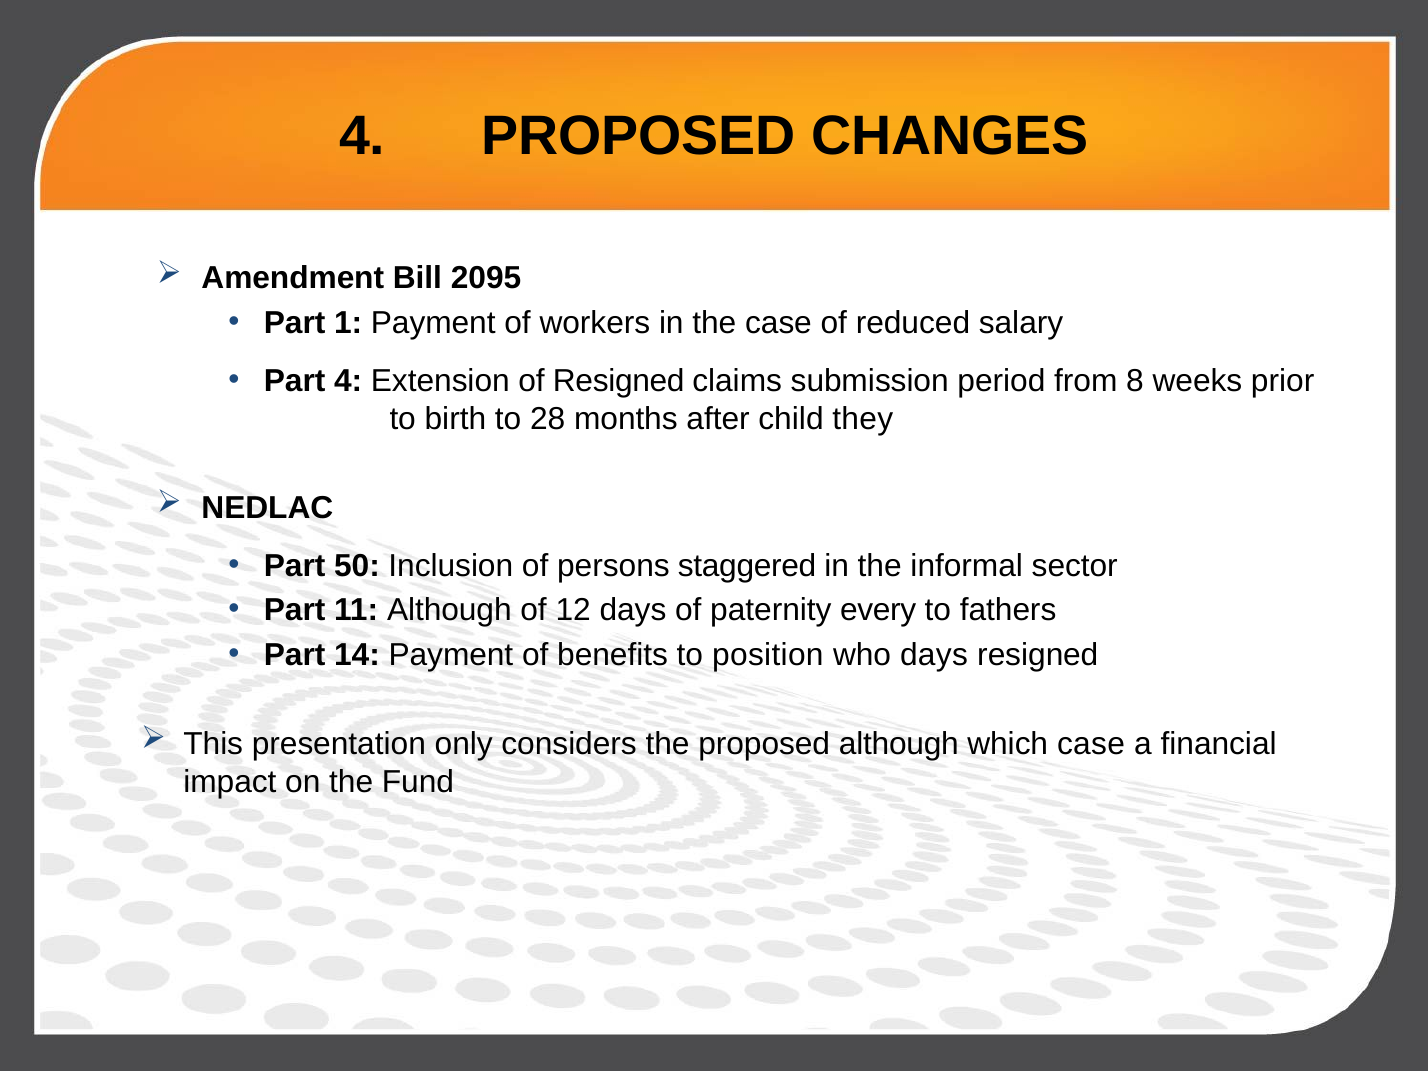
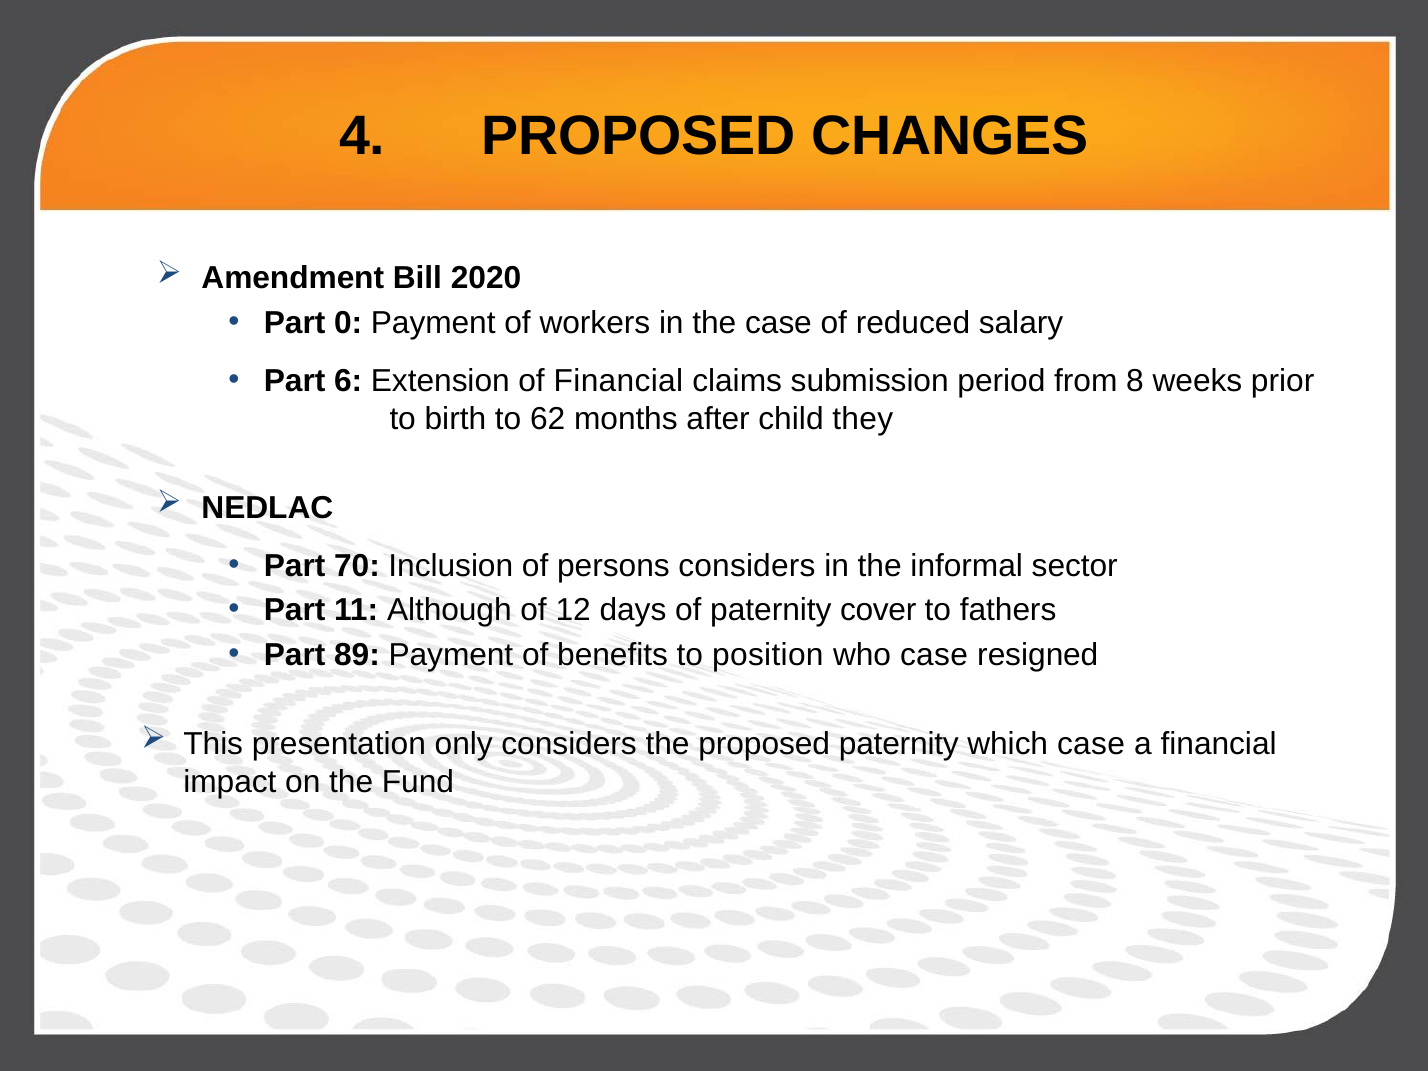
2095: 2095 -> 2020
1: 1 -> 0
Part 4: 4 -> 6
of Resigned: Resigned -> Financial
28: 28 -> 62
50: 50 -> 70
persons staggered: staggered -> considers
every: every -> cover
14: 14 -> 89
who days: days -> case
proposed although: although -> paternity
